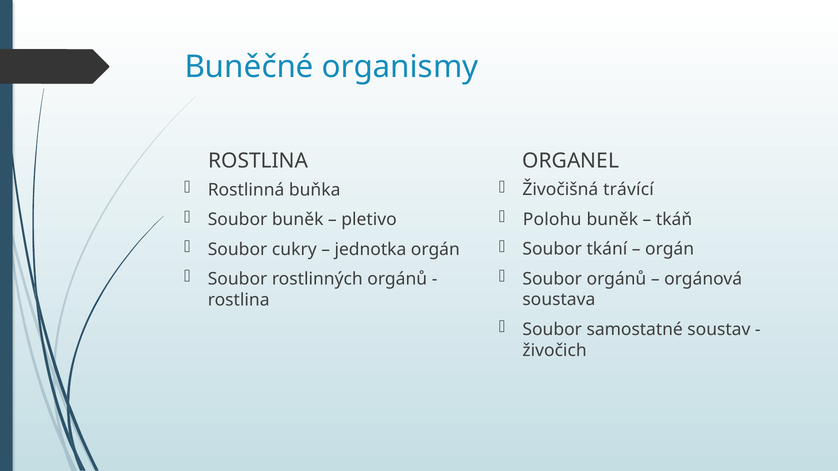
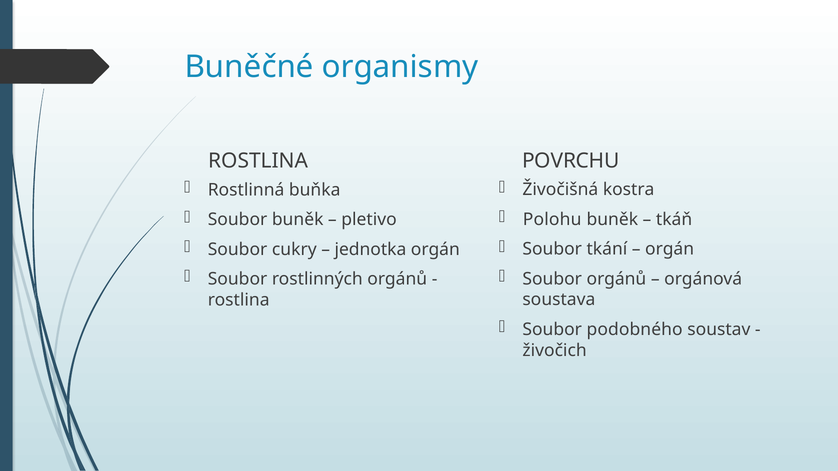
ORGANEL: ORGANEL -> POVRCHU
trávící: trávící -> kostra
samostatné: samostatné -> podobného
